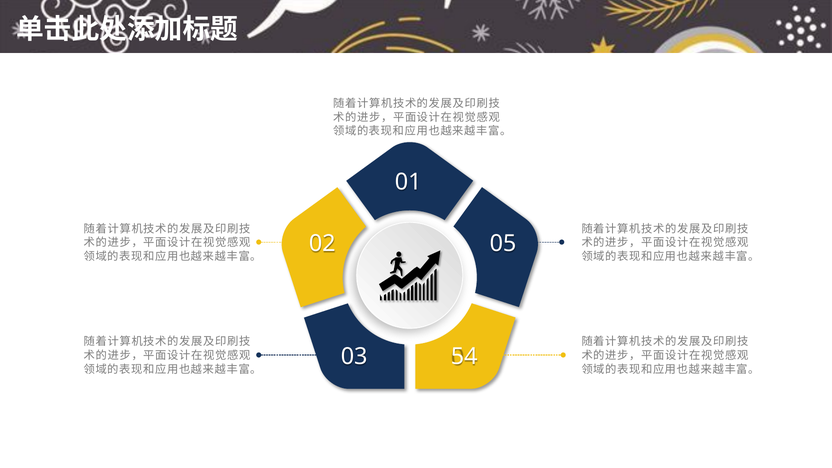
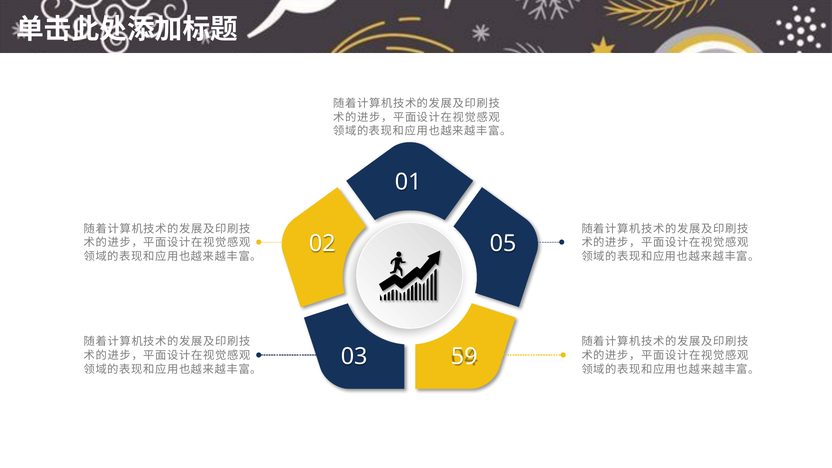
54: 54 -> 59
